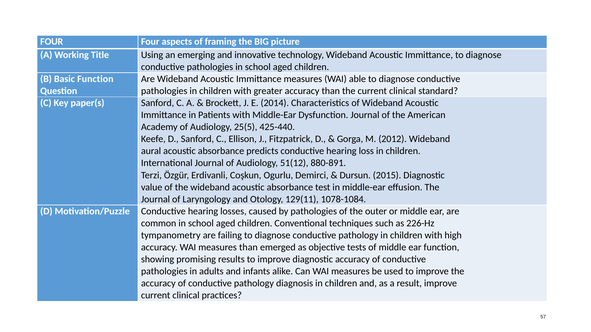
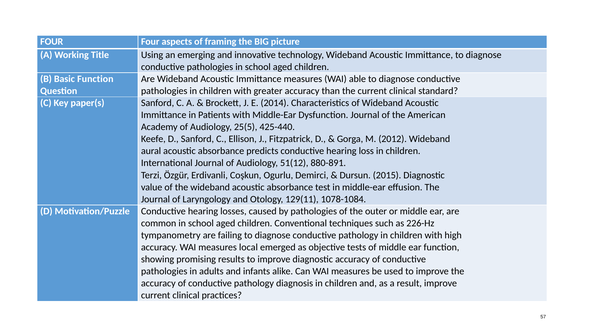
measures than: than -> local
